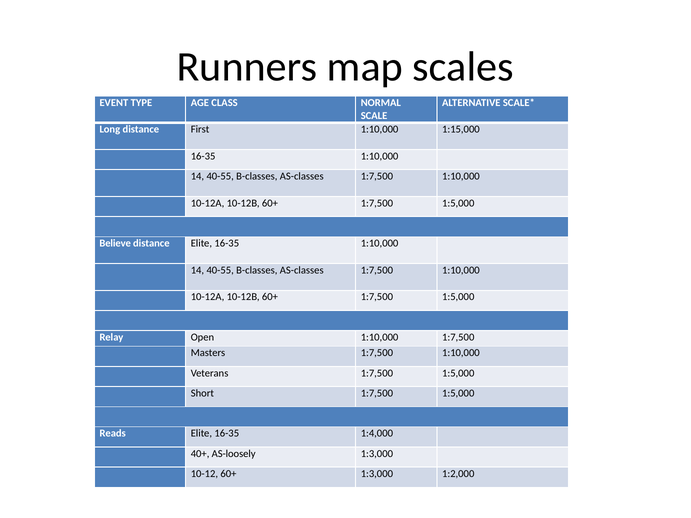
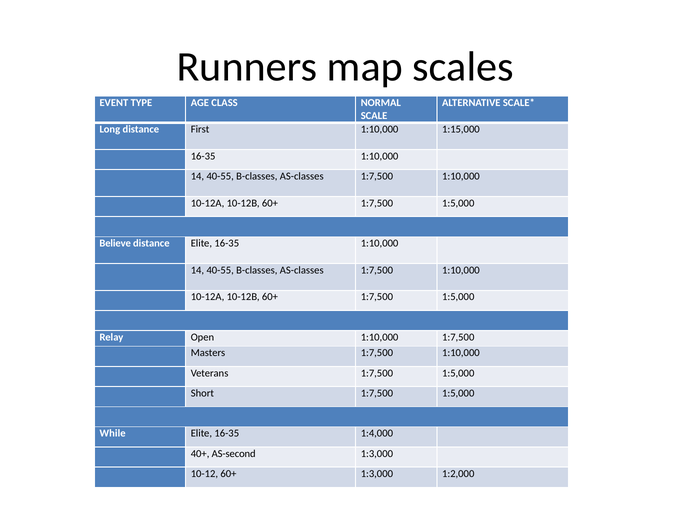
Reads: Reads -> While
AS-loosely: AS-loosely -> AS-second
